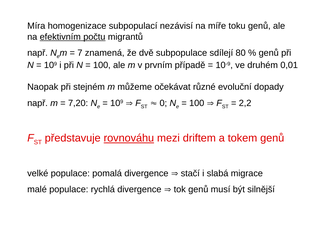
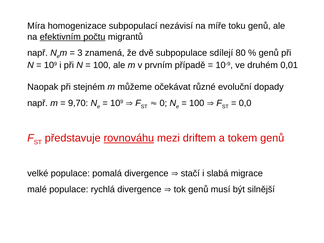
7: 7 -> 3
7,20: 7,20 -> 9,70
2,2: 2,2 -> 0,0
